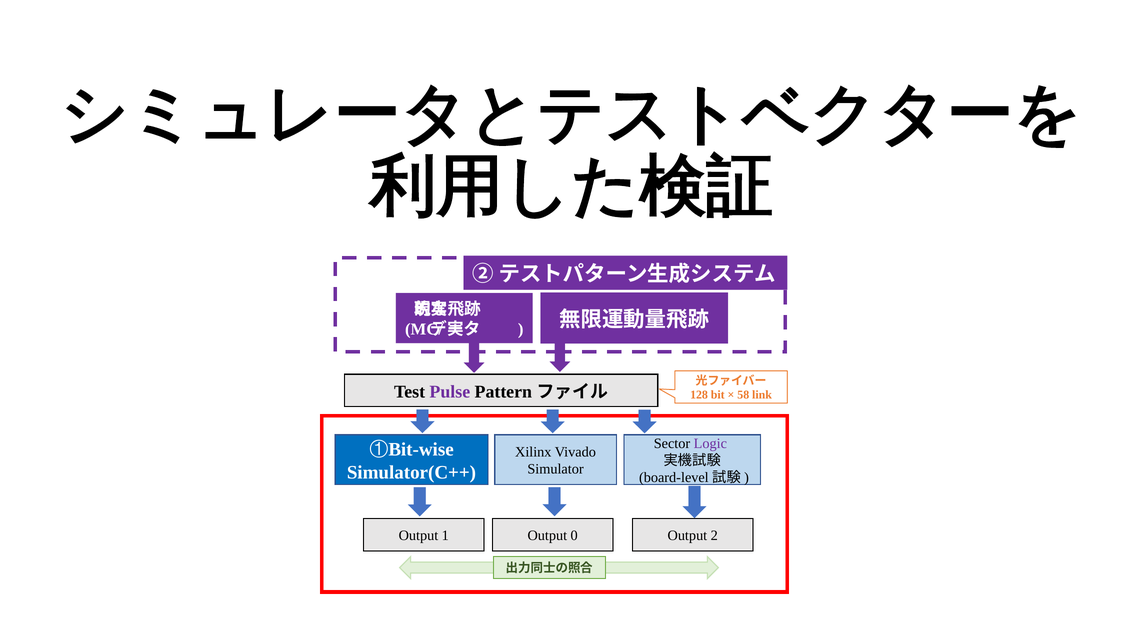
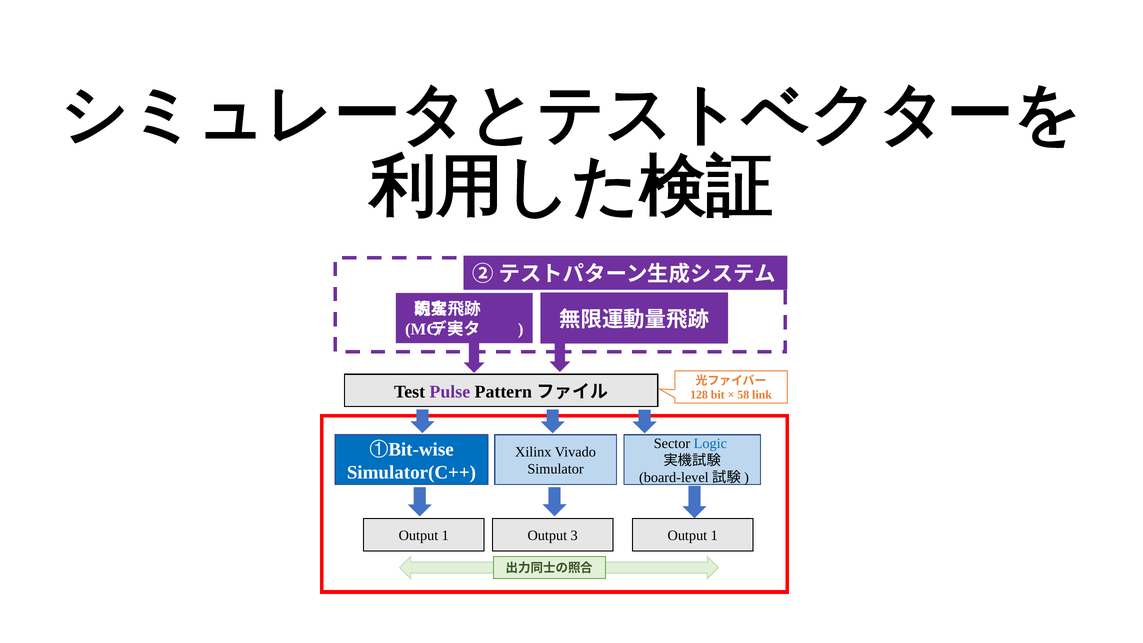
Logic colour: purple -> blue
0: 0 -> 3
2 at (714, 536): 2 -> 1
